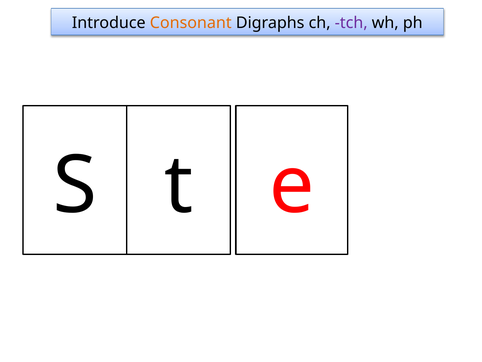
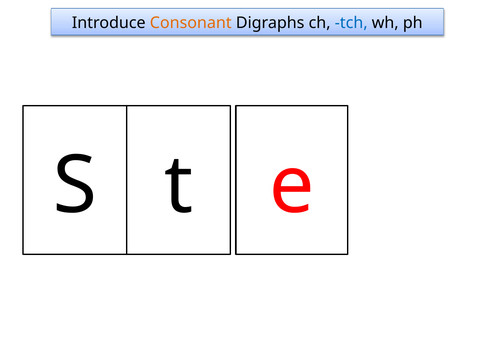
tch colour: purple -> blue
